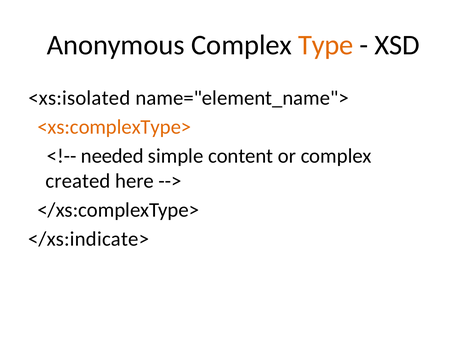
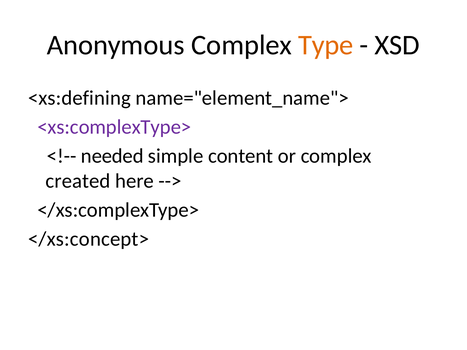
<xs:isolated: <xs:isolated -> <xs:defining
<xs:complexType> colour: orange -> purple
</xs:indicate>: </xs:indicate> -> </xs:concept>
